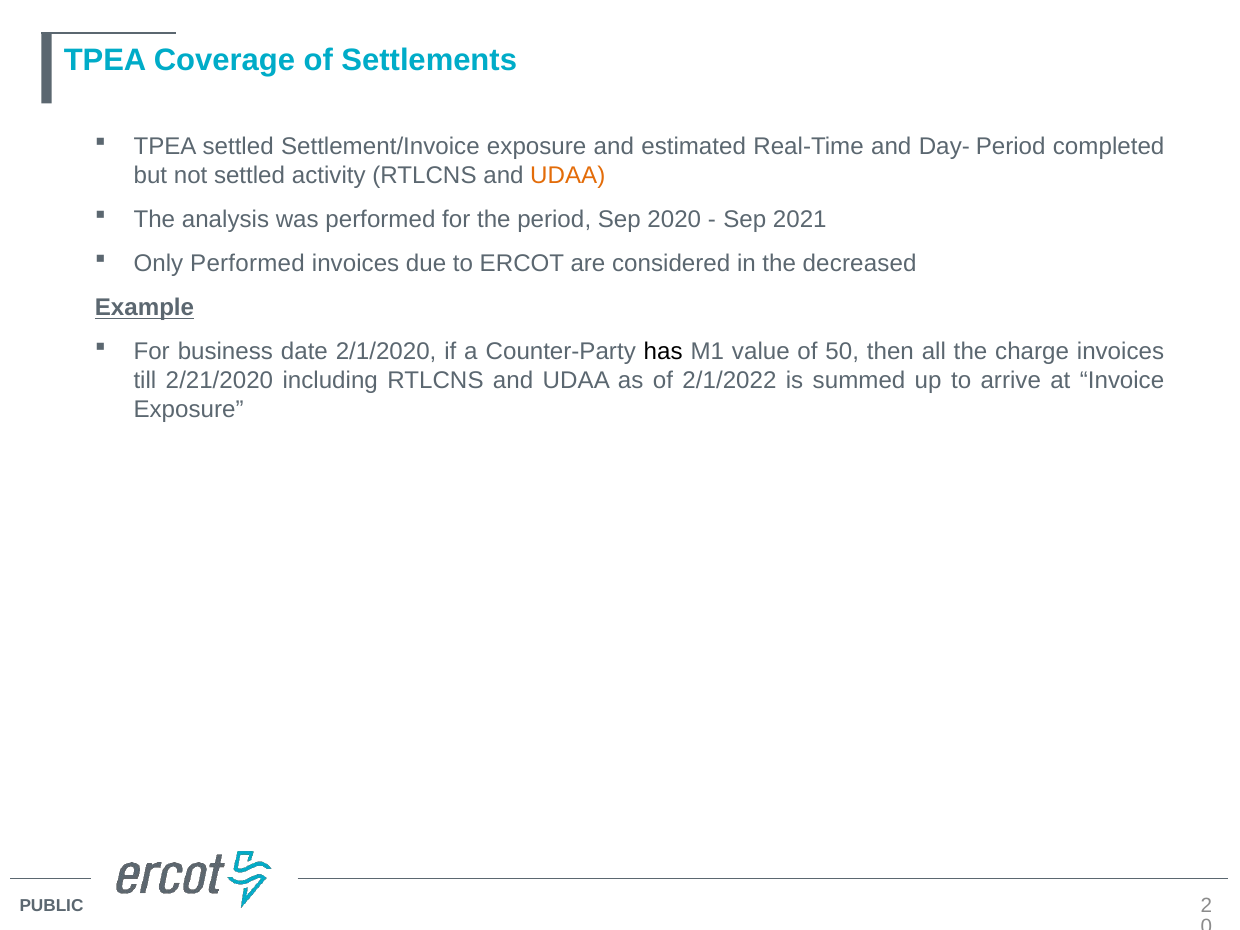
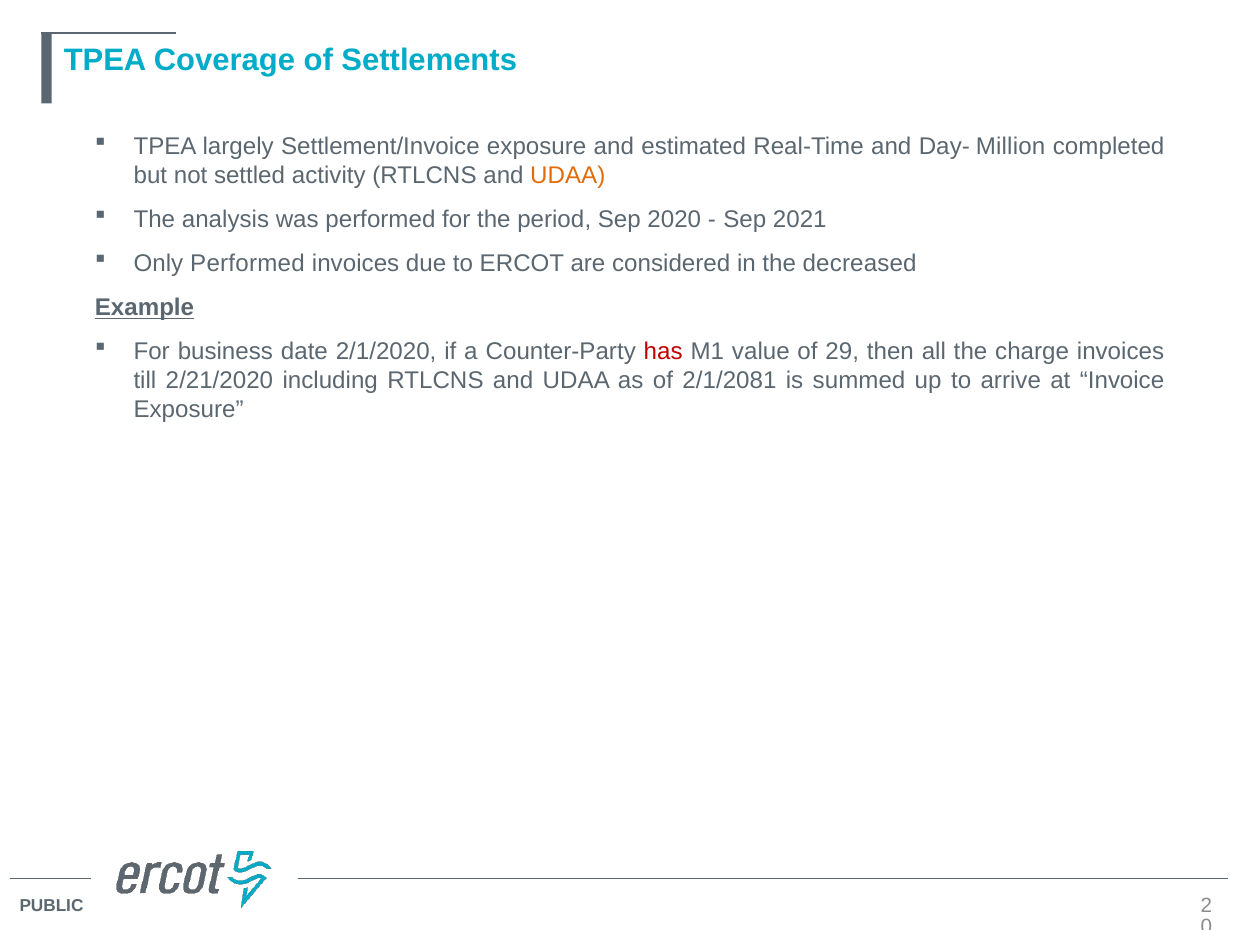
TPEA settled: settled -> largely
Day- Period: Period -> Million
has colour: black -> red
50: 50 -> 29
2/1/2022: 2/1/2022 -> 2/1/2081
